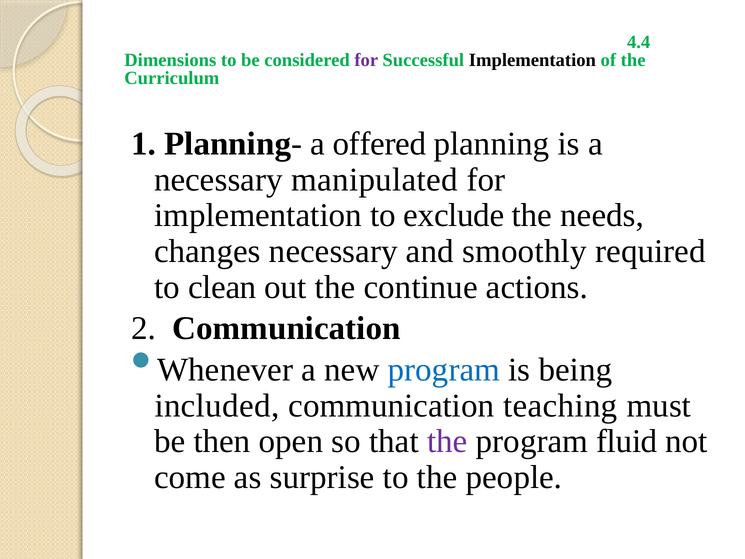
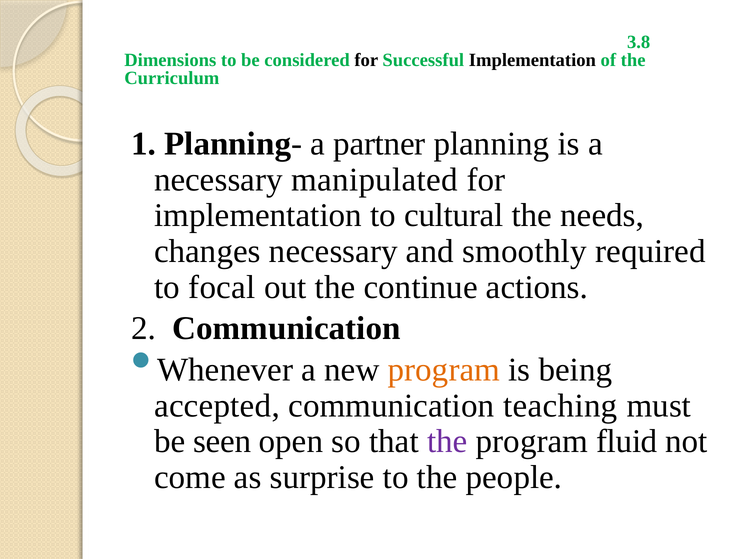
4.4: 4.4 -> 3.8
for at (366, 60) colour: purple -> black
offered: offered -> partner
exclude: exclude -> cultural
clean: clean -> focal
program at (444, 370) colour: blue -> orange
included: included -> accepted
then: then -> seen
